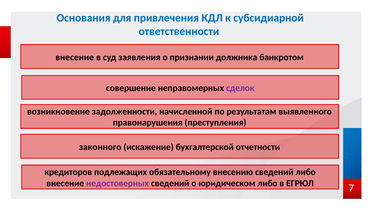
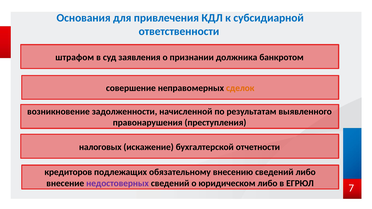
внесение at (75, 57): внесение -> штрафом
сделок colour: purple -> orange
законного: законного -> налоговых
